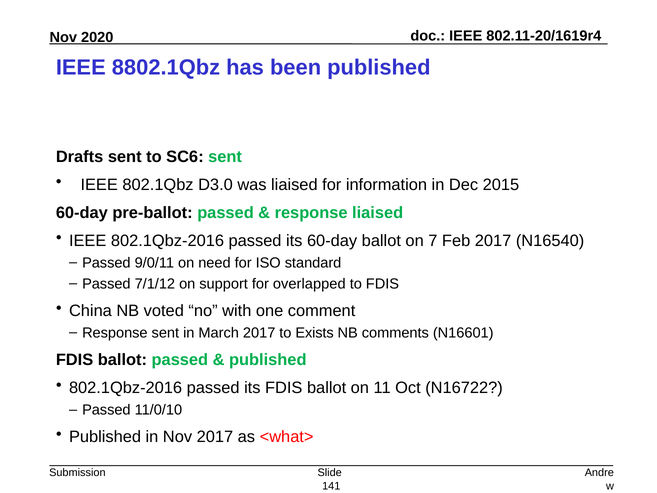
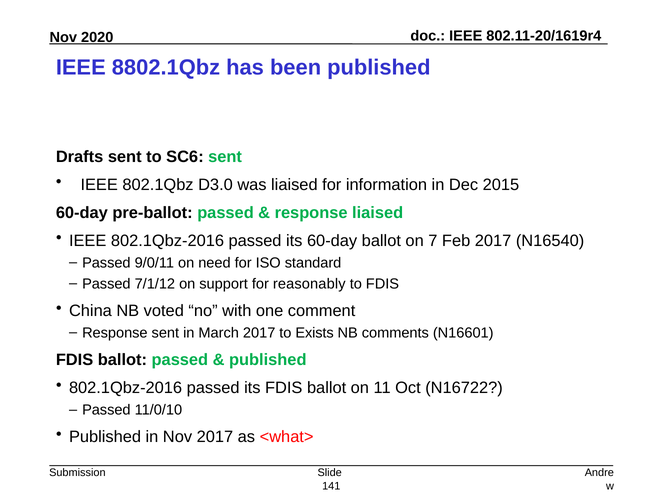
overlapped: overlapped -> reasonably
